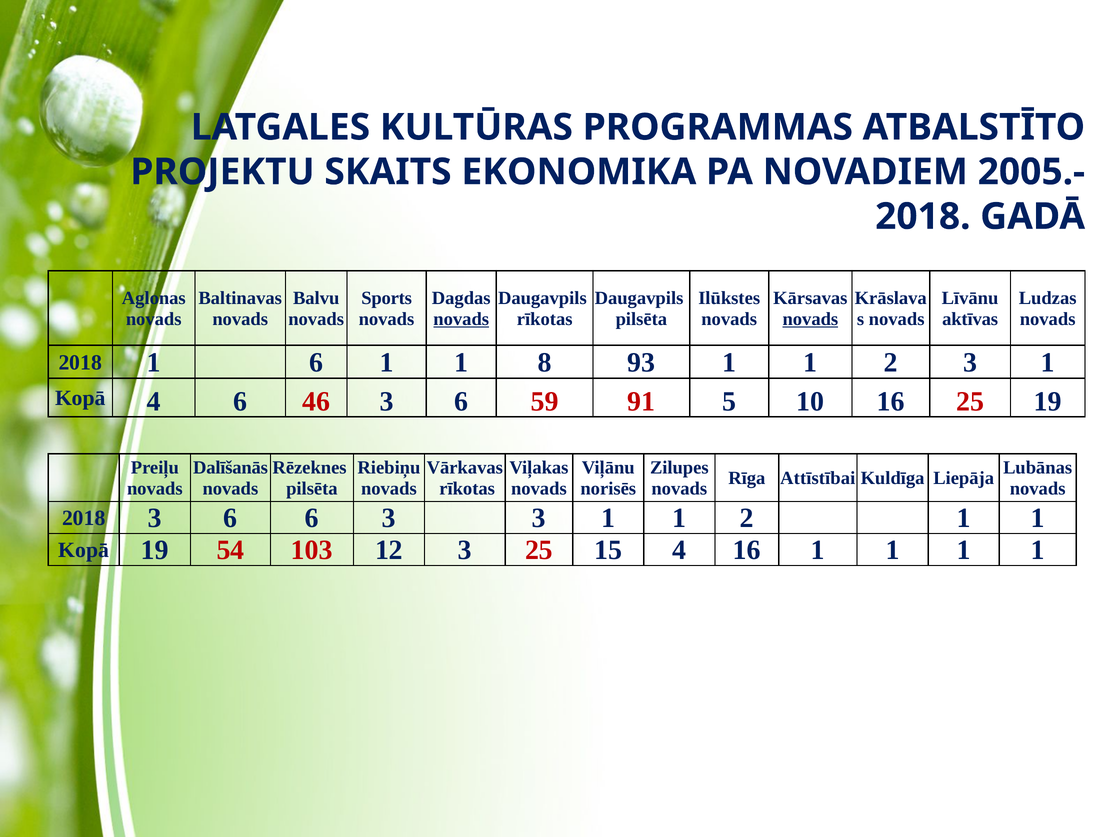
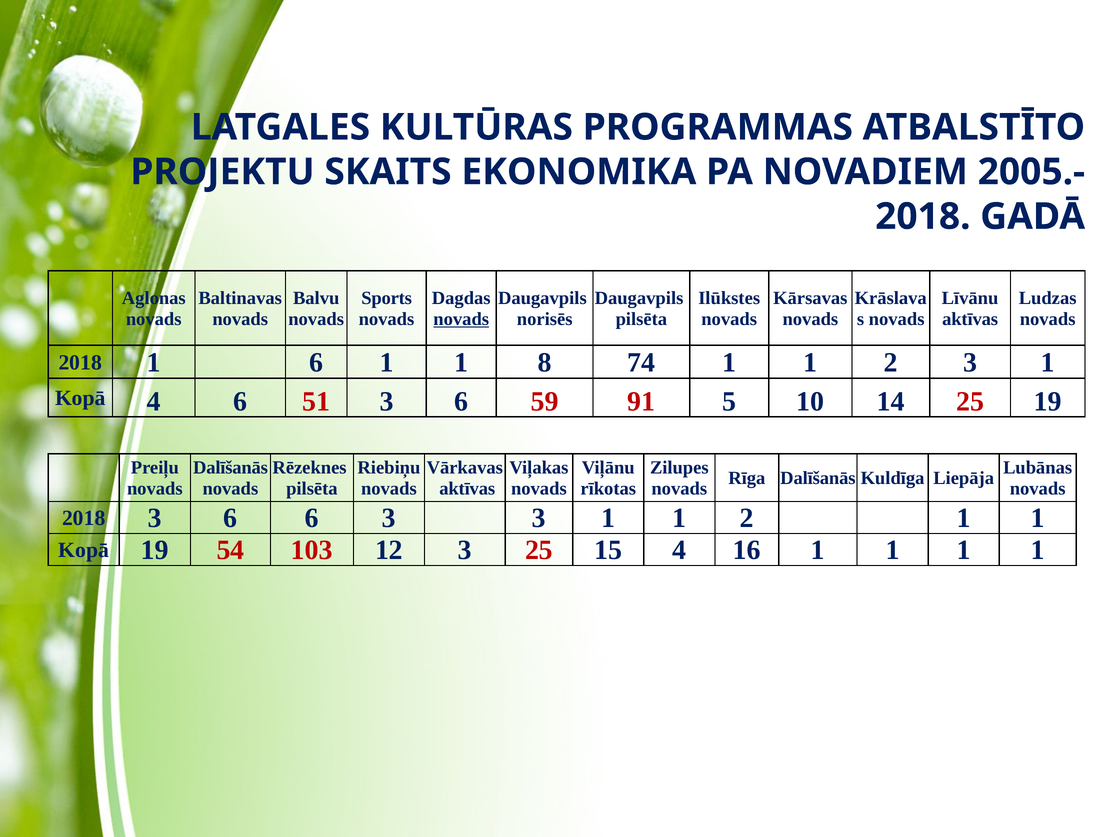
rīkotas at (545, 319): rīkotas -> norisēs
novads at (810, 319) underline: present -> none
93: 93 -> 74
46: 46 -> 51
10 16: 16 -> 14
Rīga Attīstībai: Attīstībai -> Dalīšanās
rīkotas at (467, 489): rīkotas -> aktīvas
norisēs: norisēs -> rīkotas
